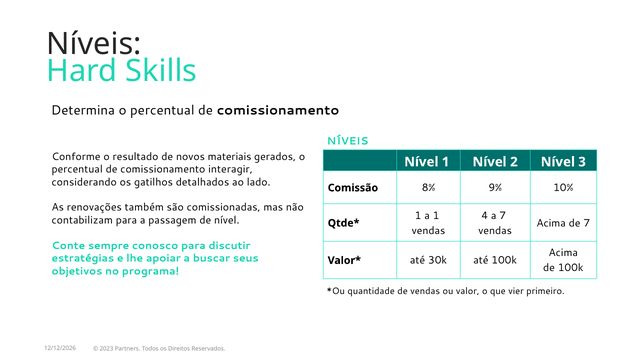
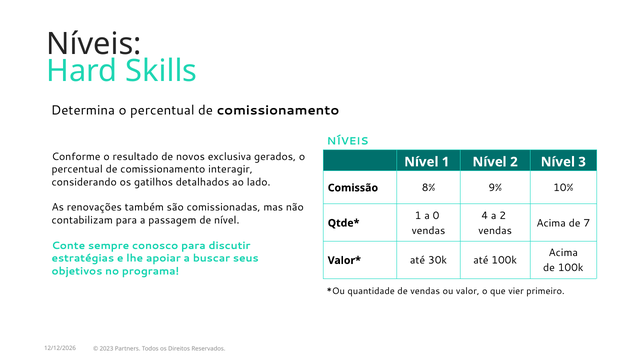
materiais: materiais -> exclusiva
a 1: 1 -> 0
a 7: 7 -> 2
